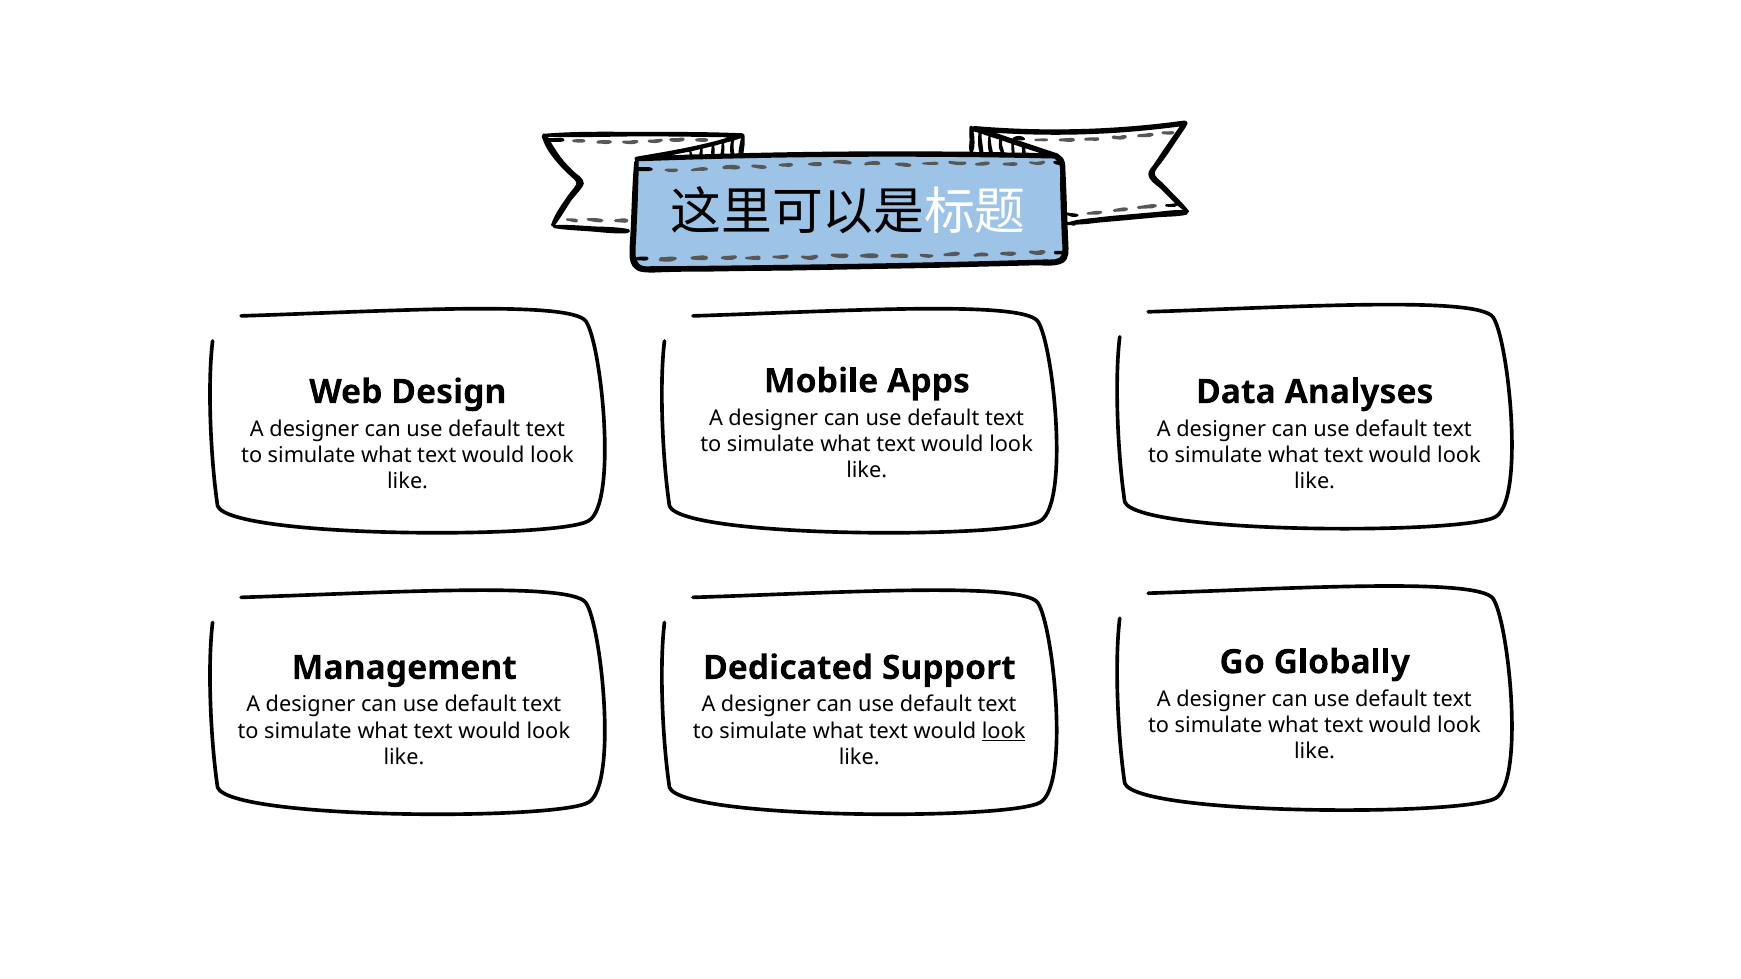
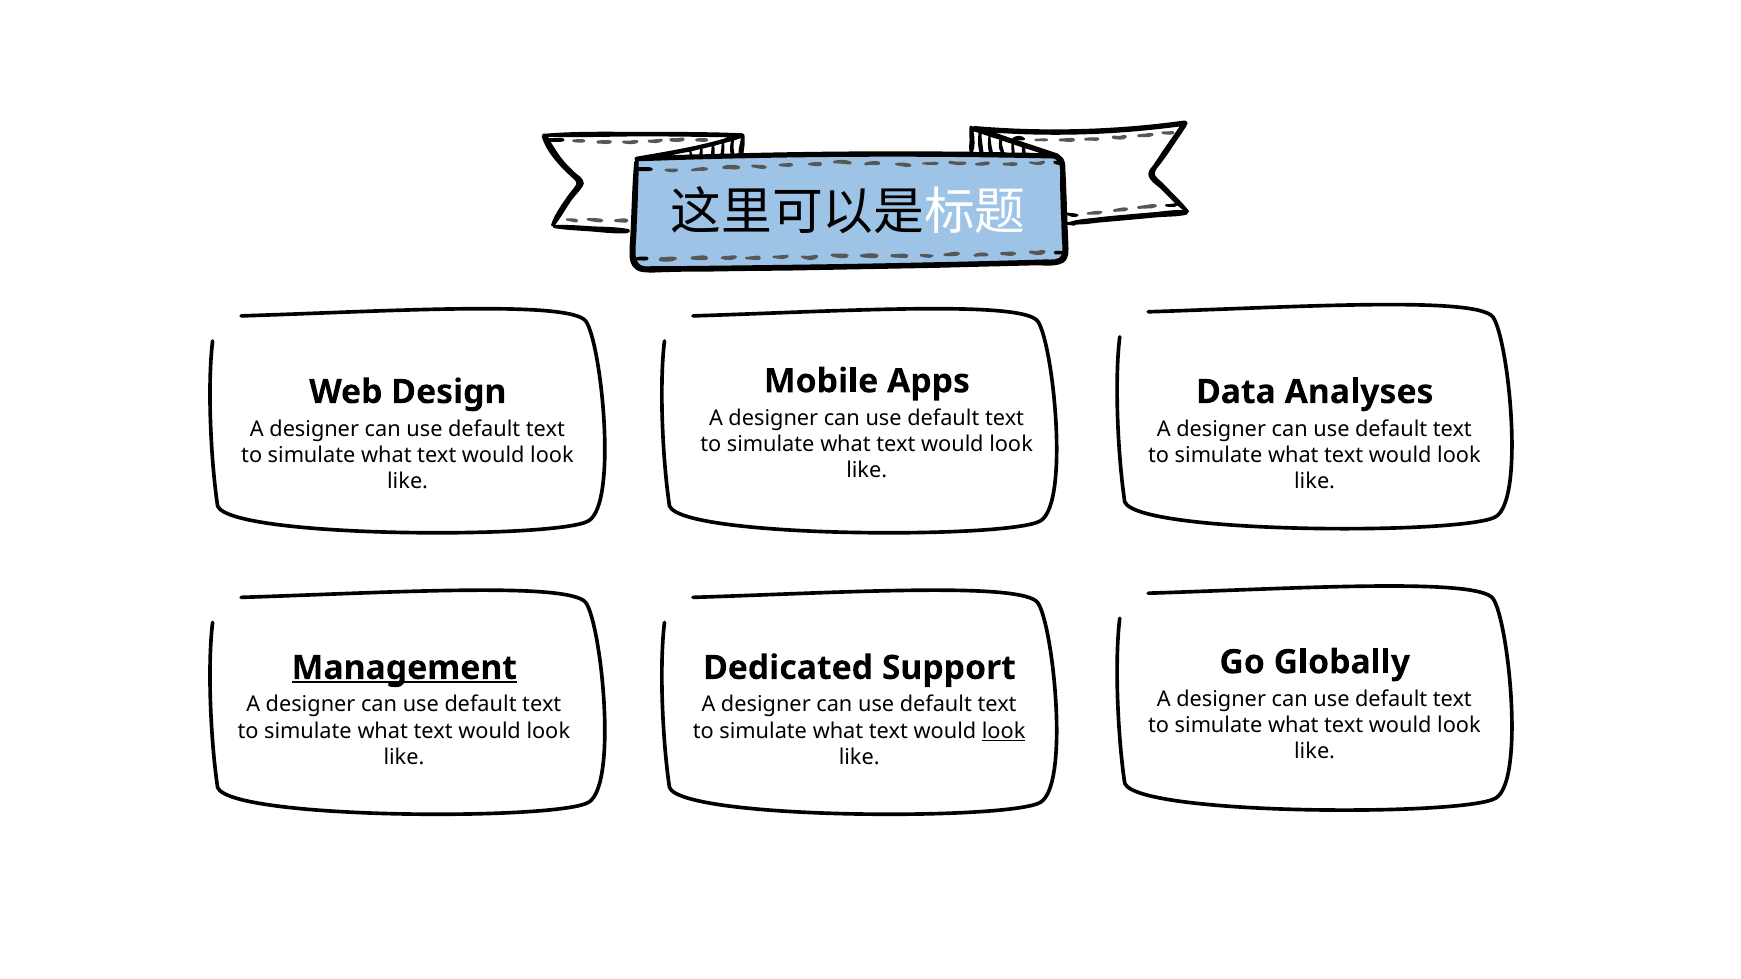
Management underline: none -> present
